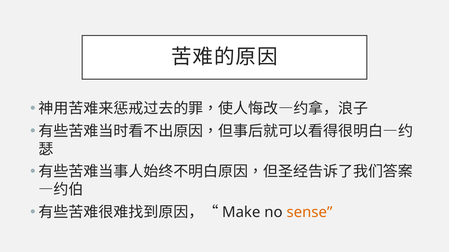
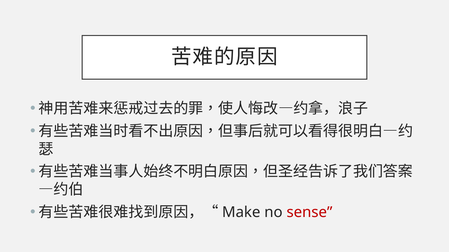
sense colour: orange -> red
